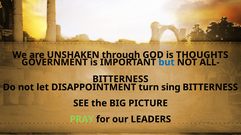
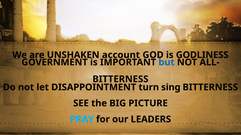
through: through -> account
THOUGHTS: THOUGHTS -> GODLINESS
PRAY colour: light green -> light blue
